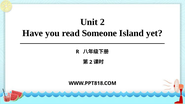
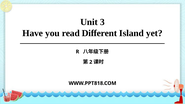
Unit 2: 2 -> 3
Someone: Someone -> Different
